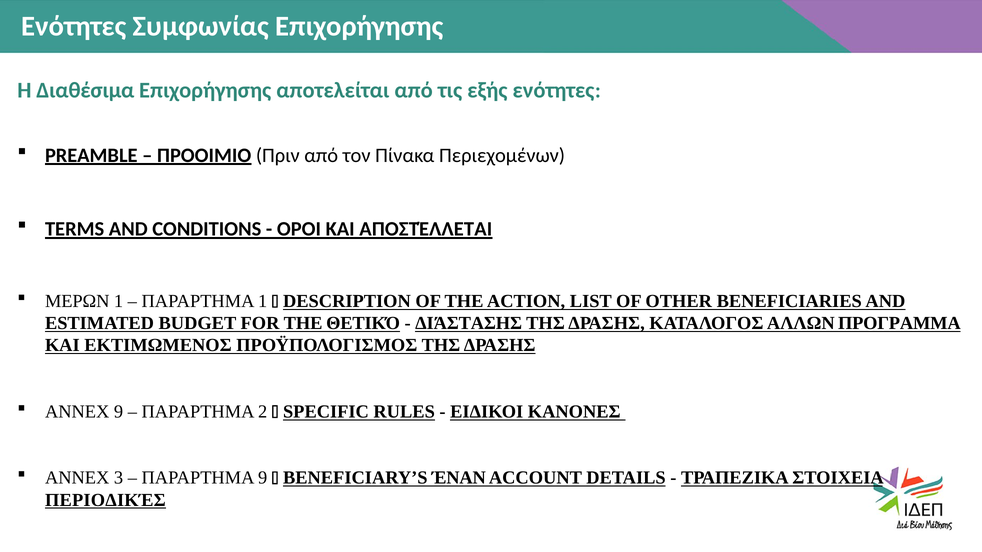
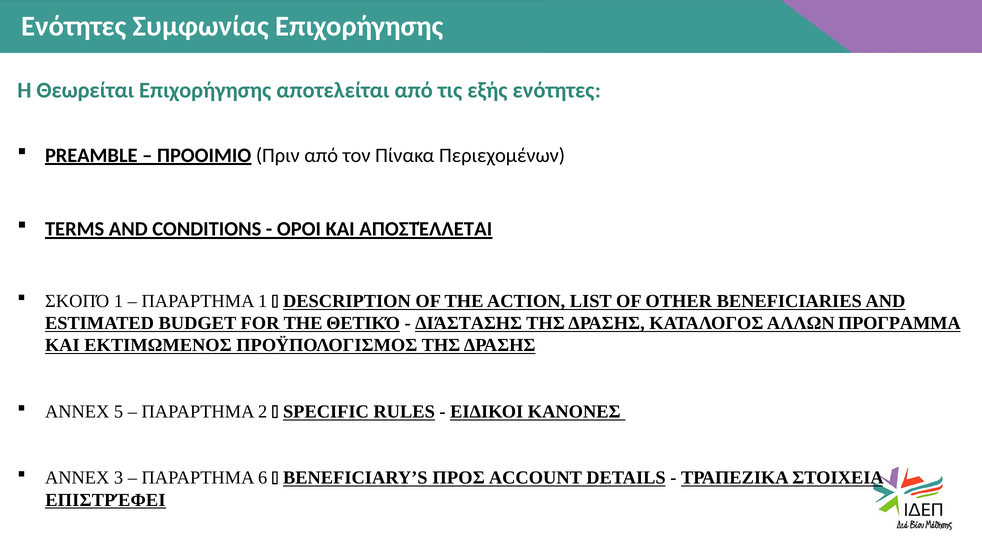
Διαθέσιμα: Διαθέσιμα -> Θεωρείται
ΜΕΡΩΝ: ΜΕΡΩΝ -> ΣΚΟΠΌ
ANNEX 9: 9 -> 5
ΠΑΡΑΡΤΗΜΑ 9: 9 -> 6
ΈΝΑΝ: ΈΝΑΝ -> ΠΡΟΣ
ΠΕΡΙΟΔΙΚΈΣ: ΠΕΡΙΟΔΙΚΈΣ -> ΕΠΙΣΤΡΈΦΕΙ
